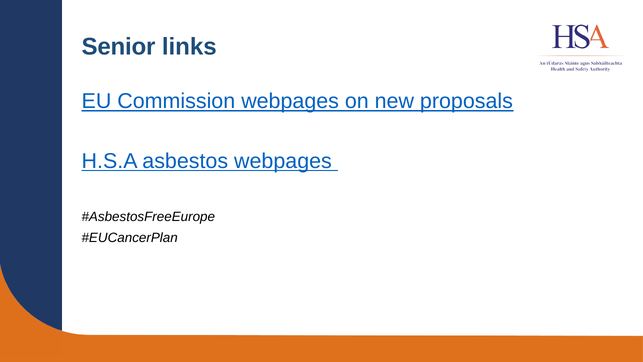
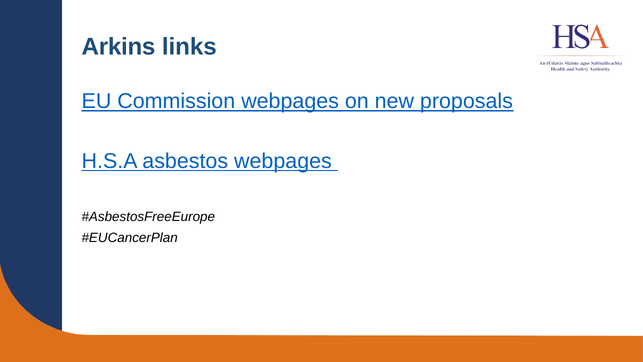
Senior: Senior -> Arkins
